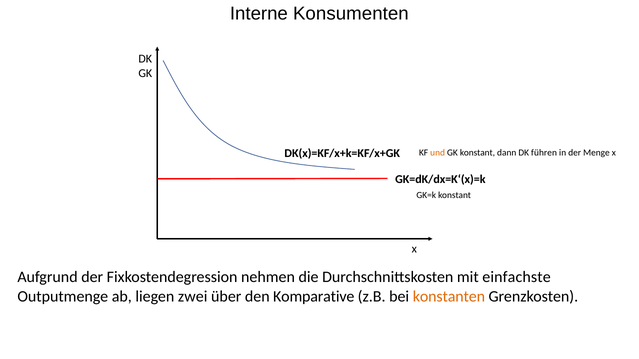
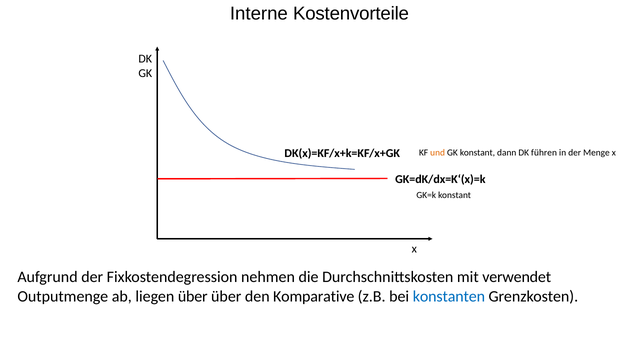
Konsumenten: Konsumenten -> Kostenvorteile
einfachste: einfachste -> verwendet
liegen zwei: zwei -> über
konstanten colour: orange -> blue
